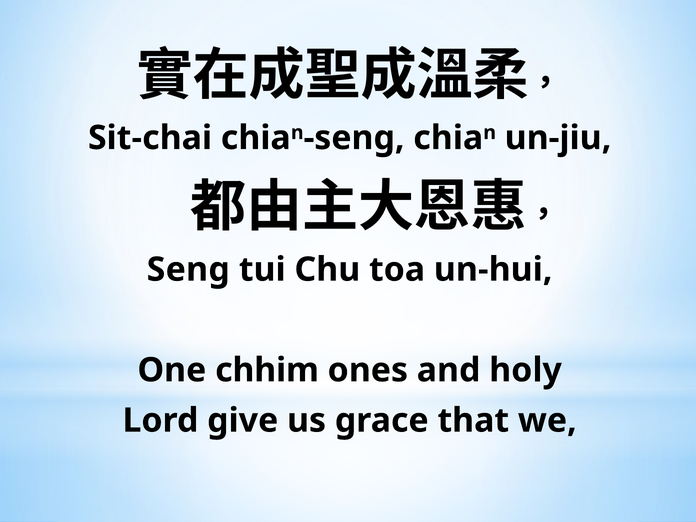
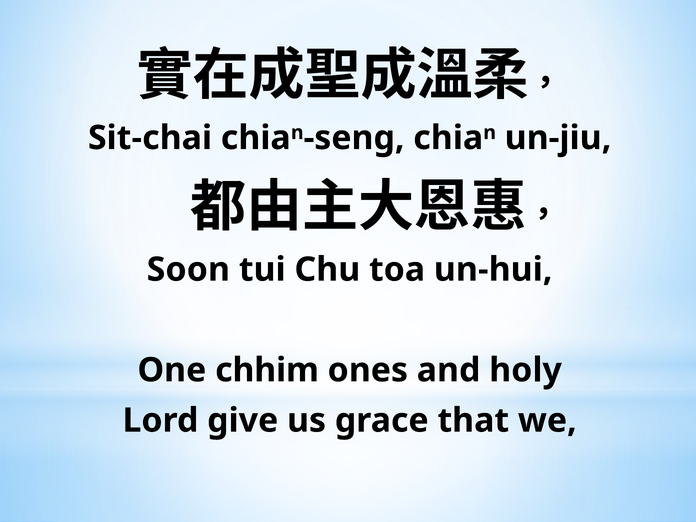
Seng at (188, 270): Seng -> Soon
